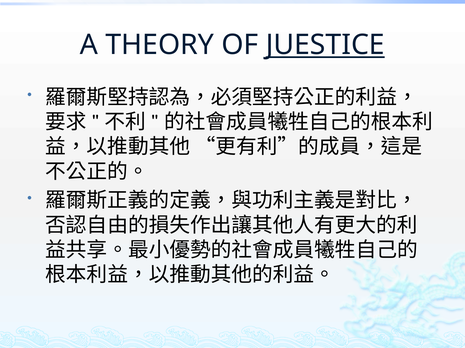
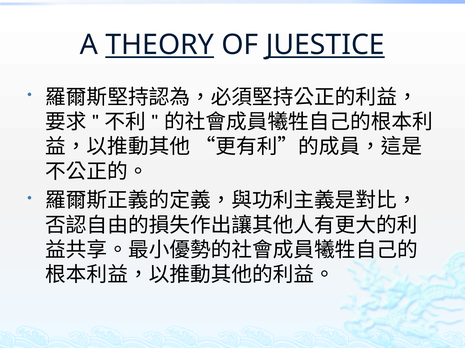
THEORY underline: none -> present
